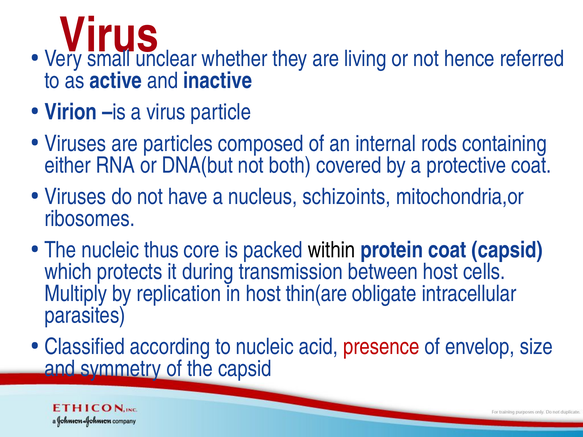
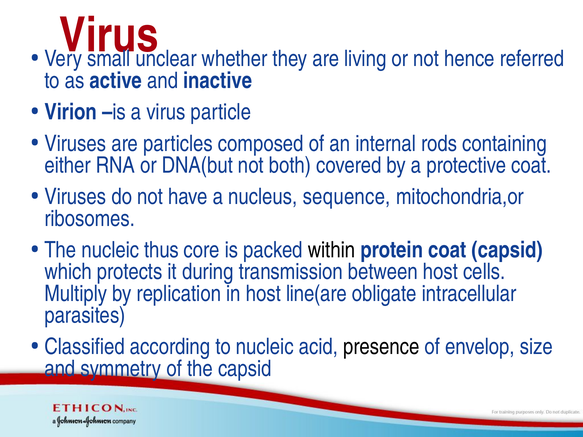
schizoints: schizoints -> sequence
thin(are: thin(are -> line(are
presence colour: red -> black
